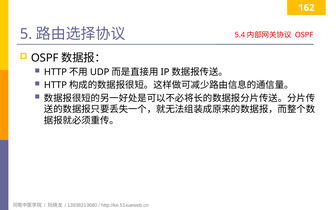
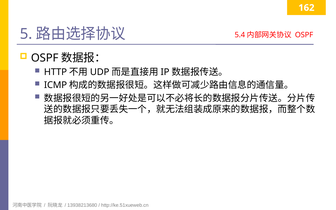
HTTP at (55, 85): HTTP -> ICMP
